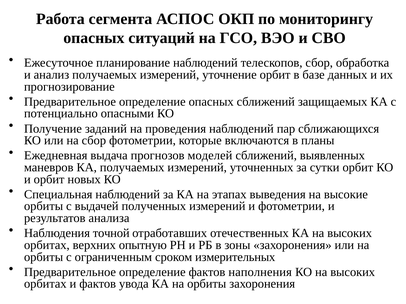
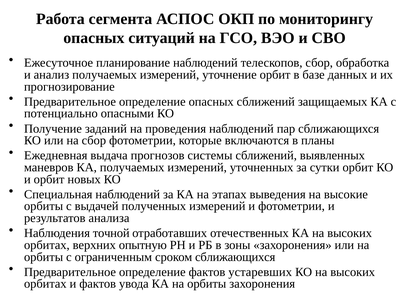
моделей: моделей -> системы
сроком измерительных: измерительных -> сближающихся
наполнения: наполнения -> устаревших
